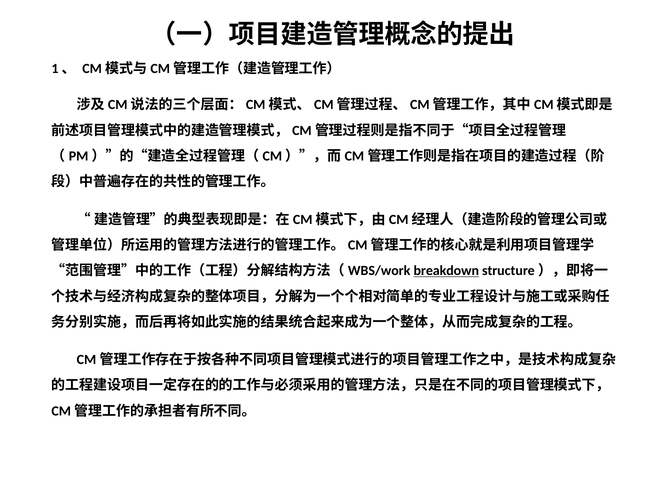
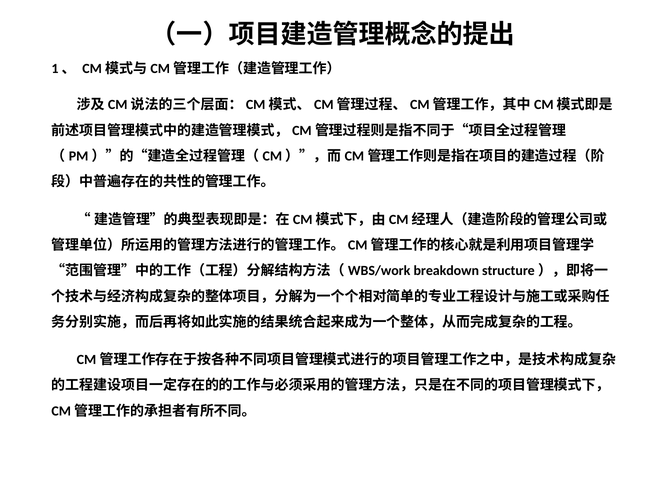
breakdown underline: present -> none
